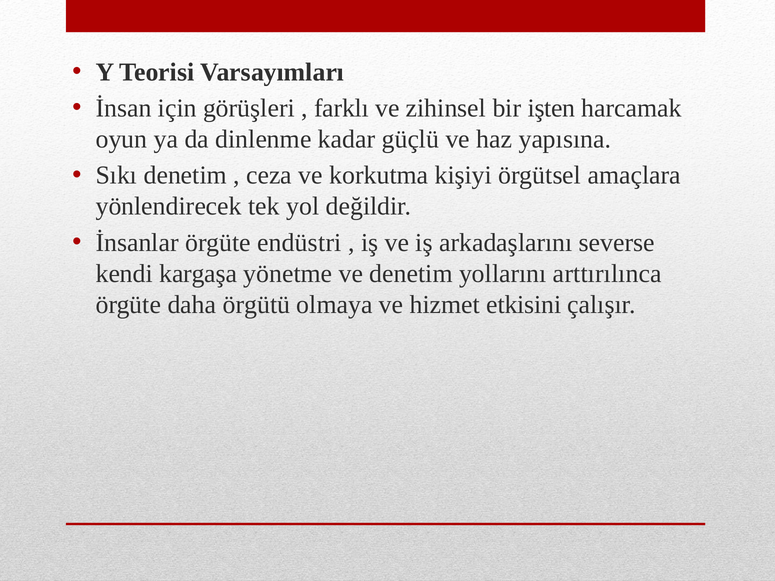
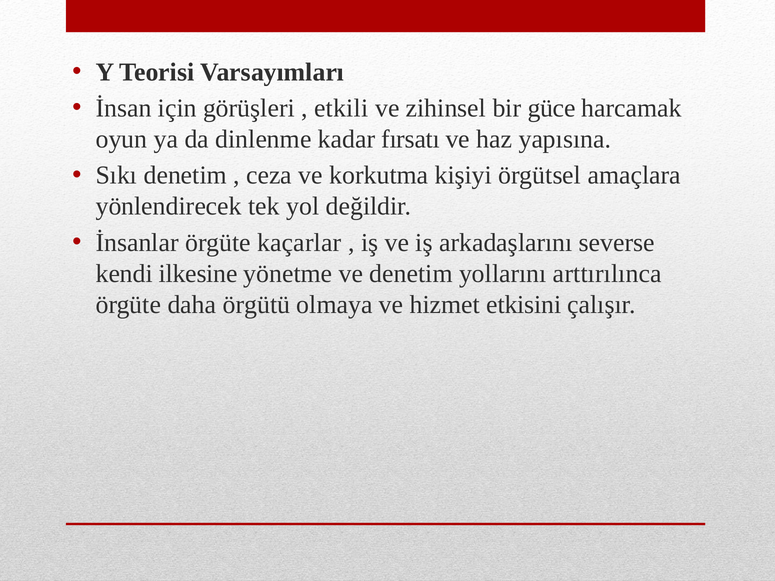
farklı: farklı -> etkili
işten: işten -> güce
güçlü: güçlü -> fırsatı
endüstri: endüstri -> kaçarlar
kargaşa: kargaşa -> ilkesine
